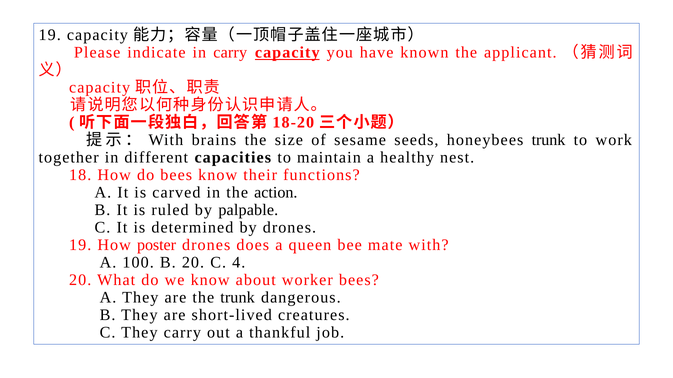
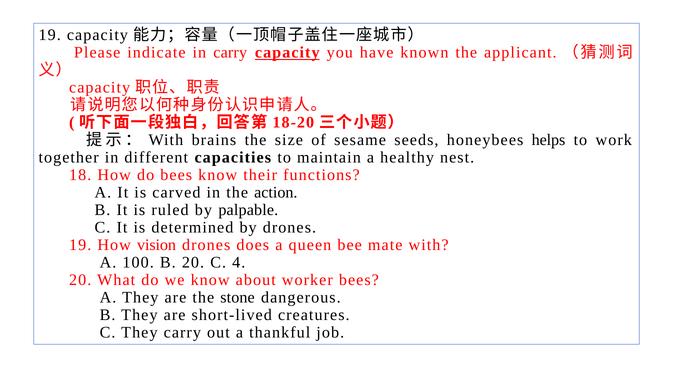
honeybees trunk: trunk -> helps
poster: poster -> vision
the trunk: trunk -> stone
